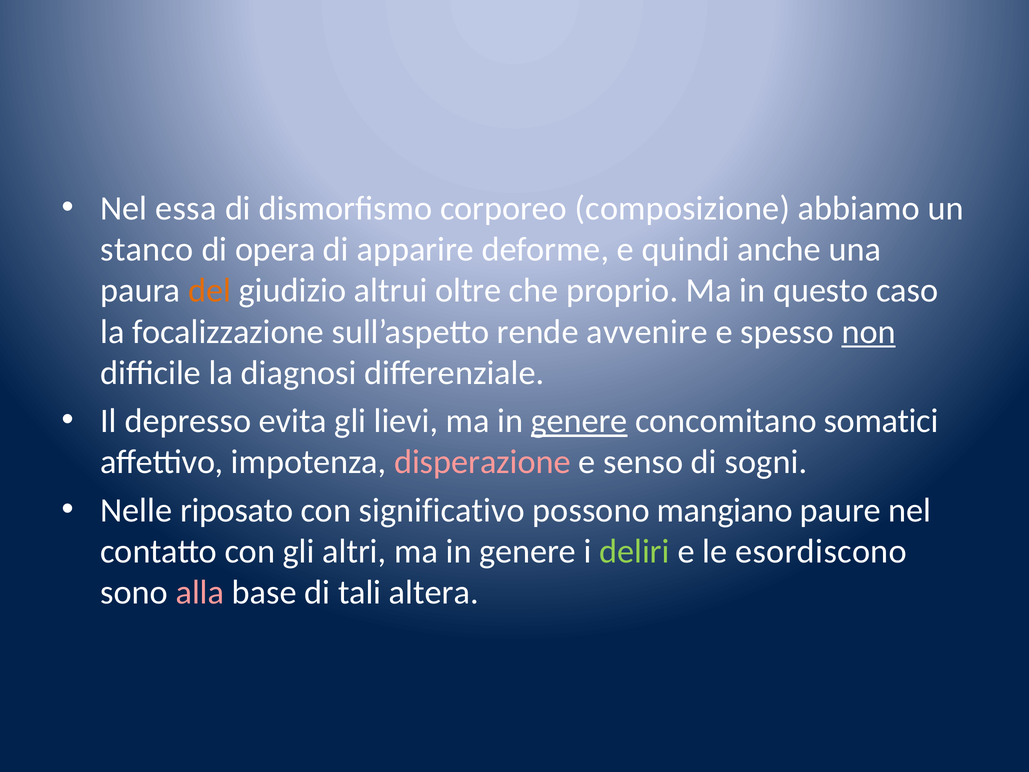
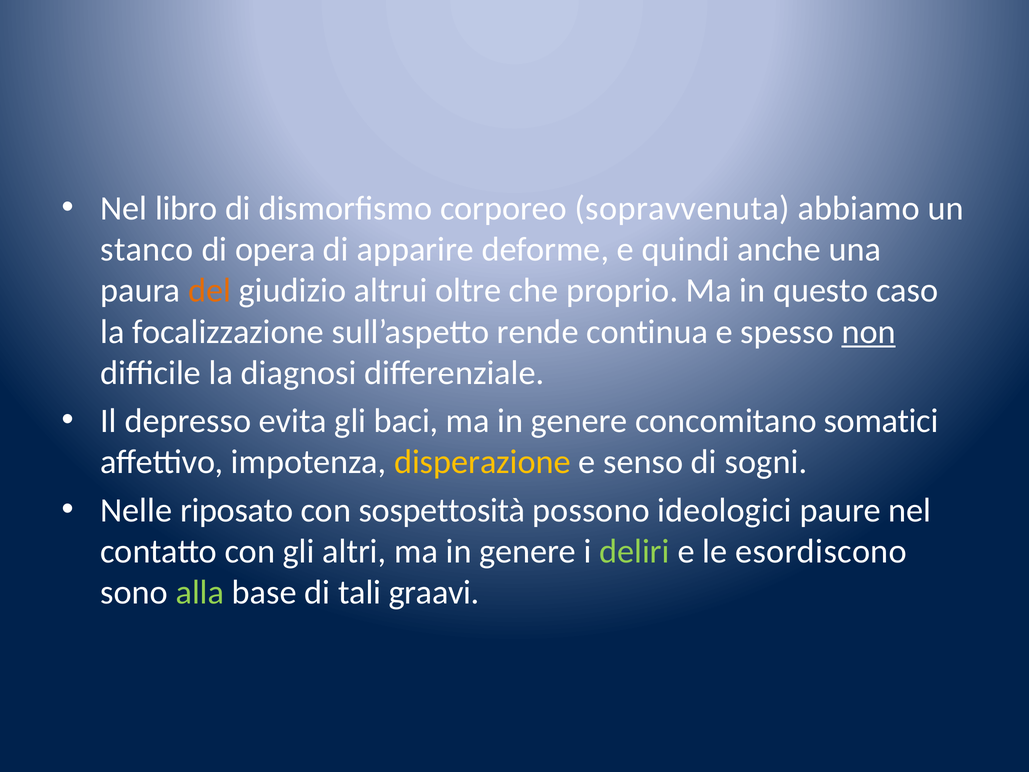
essa: essa -> libro
composizione: composizione -> sopravvenuta
avvenire: avvenire -> continua
lievi: lievi -> baci
genere at (579, 421) underline: present -> none
disperazione colour: pink -> yellow
significativo: significativo -> sospettosità
mangiano: mangiano -> ideologici
alla colour: pink -> light green
altera: altera -> graavi
